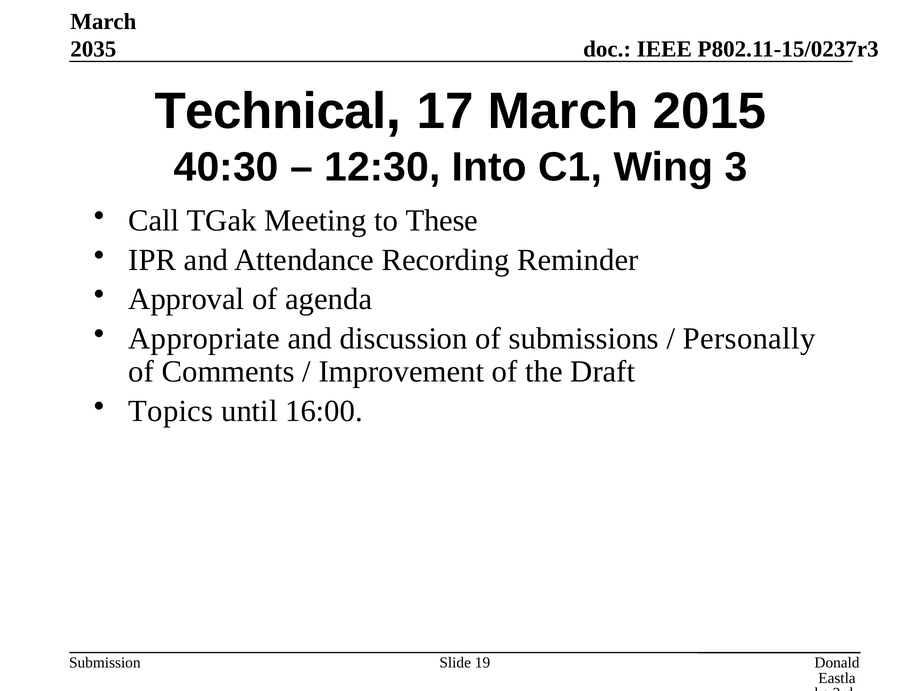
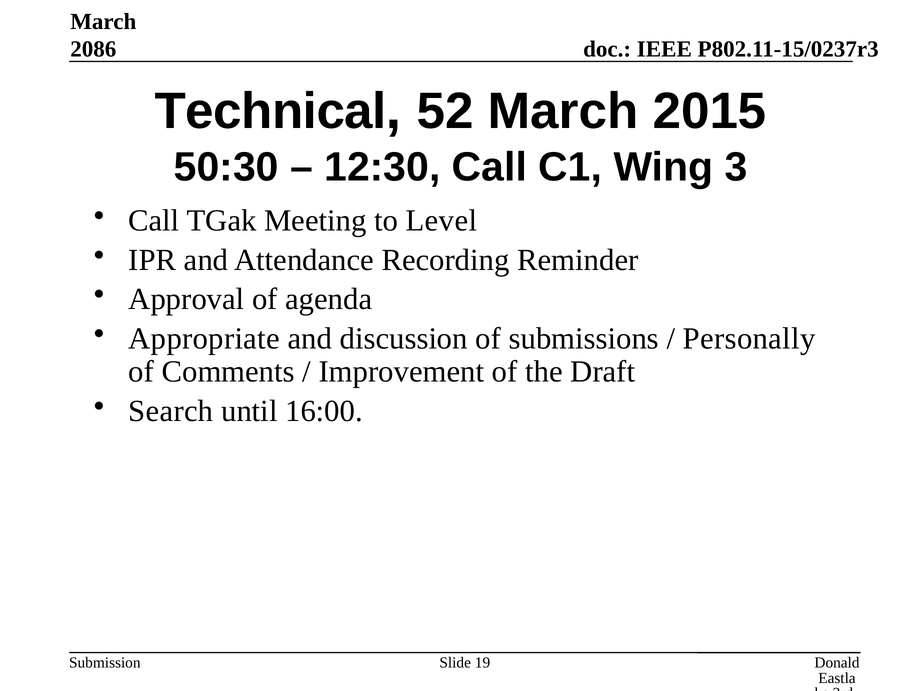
2035: 2035 -> 2086
17: 17 -> 52
40:30: 40:30 -> 50:30
12:30 Into: Into -> Call
These: These -> Level
Topics: Topics -> Search
